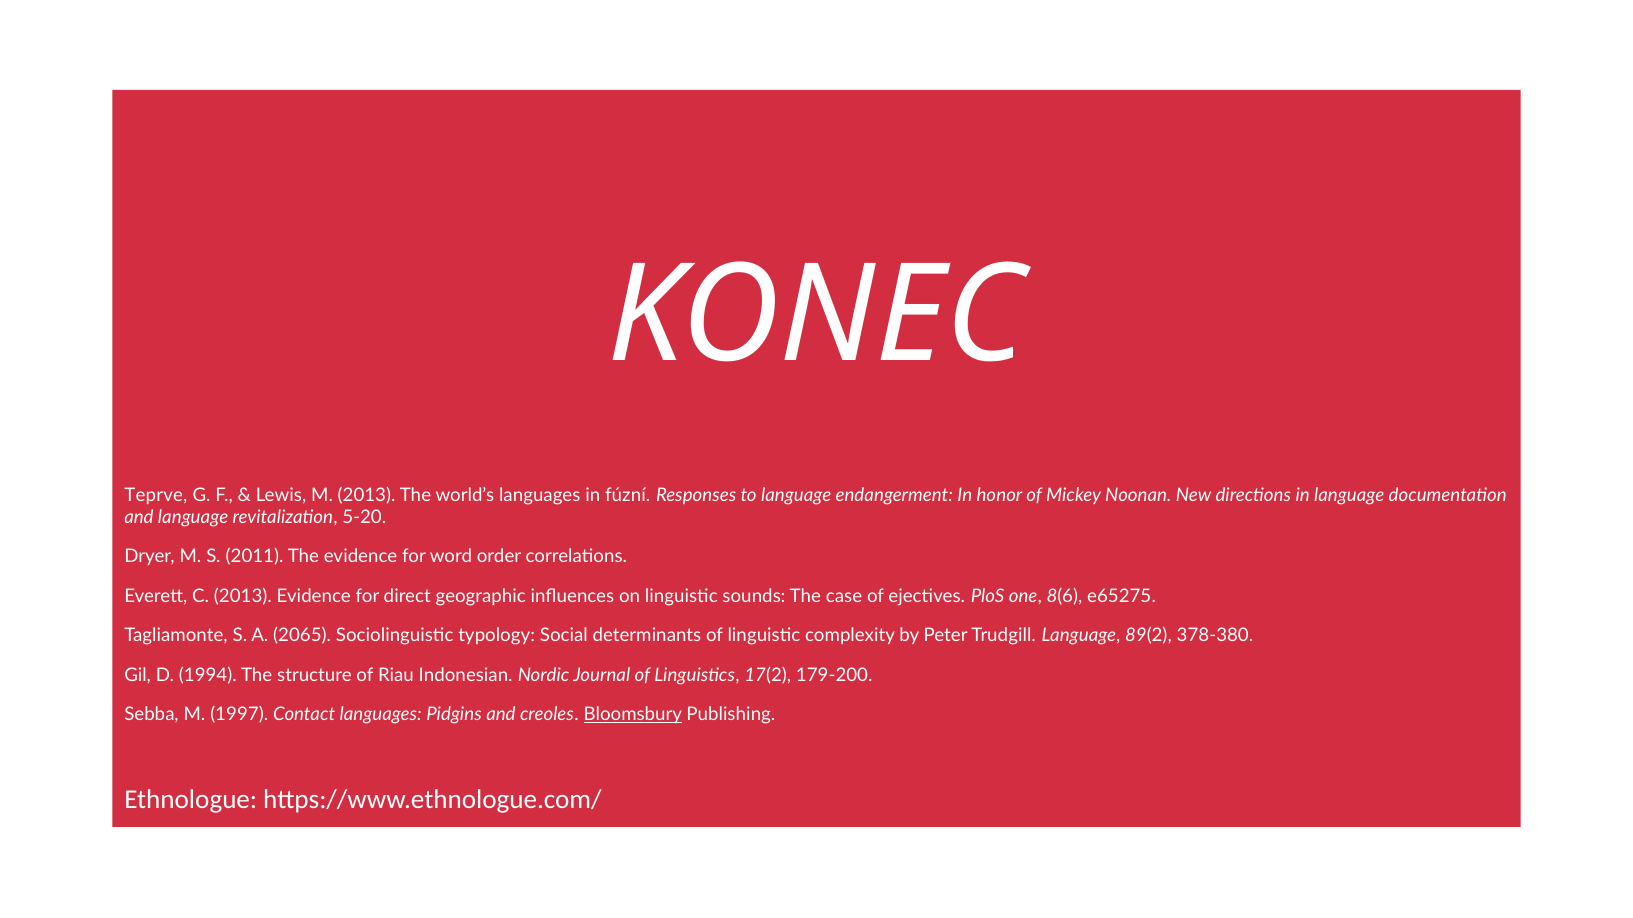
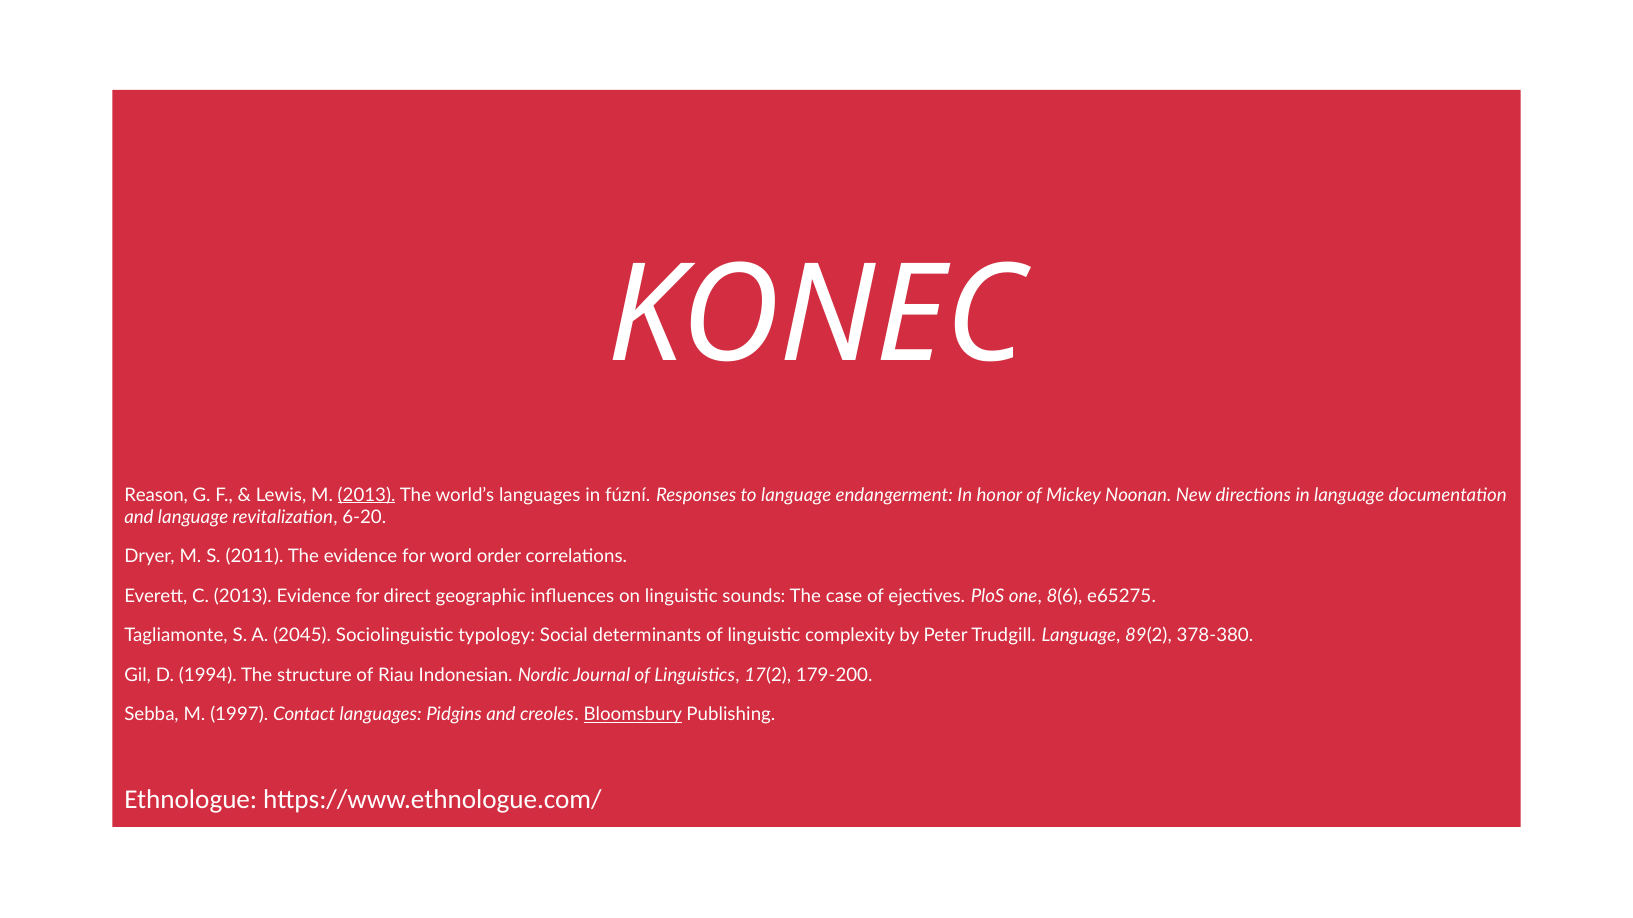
Teprve: Teprve -> Reason
2013 at (367, 495) underline: none -> present
5-20: 5-20 -> 6-20
2065: 2065 -> 2045
